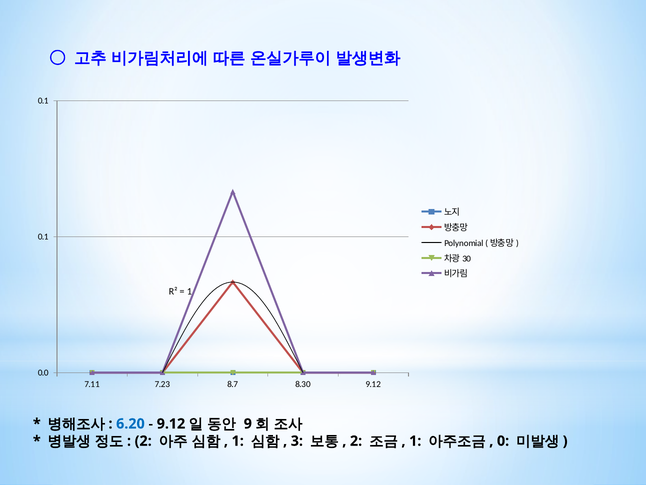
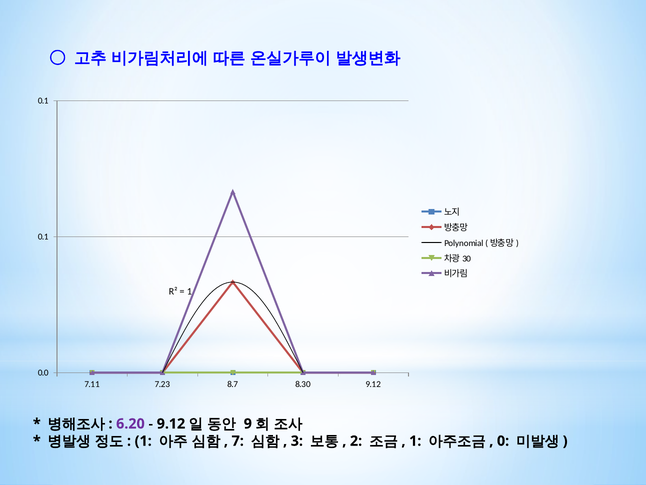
6.20 colour: blue -> purple
2 at (143, 441): 2 -> 1
1 at (238, 441): 1 -> 7
